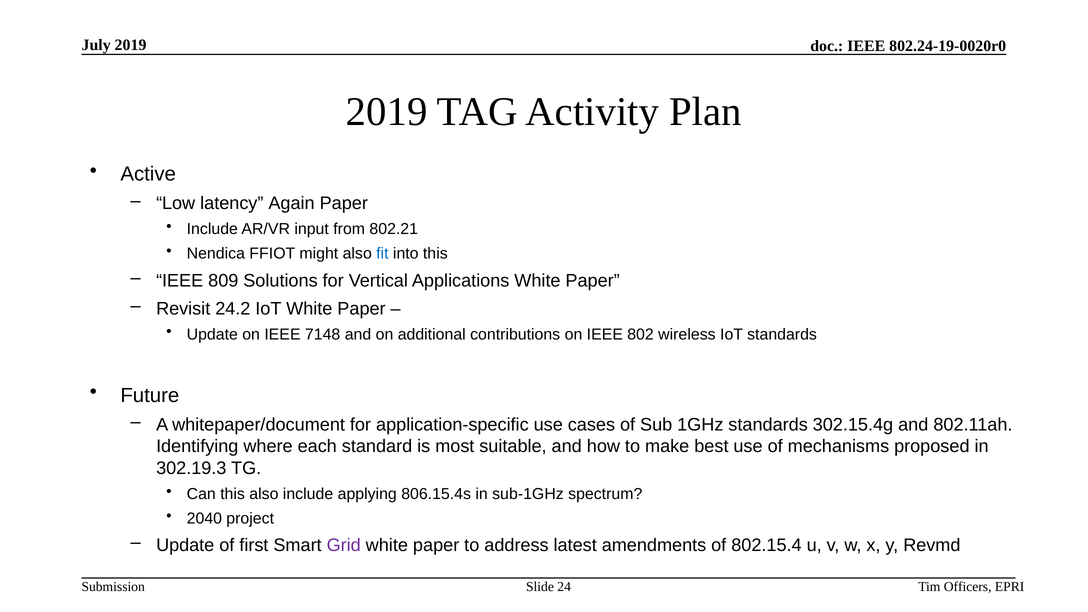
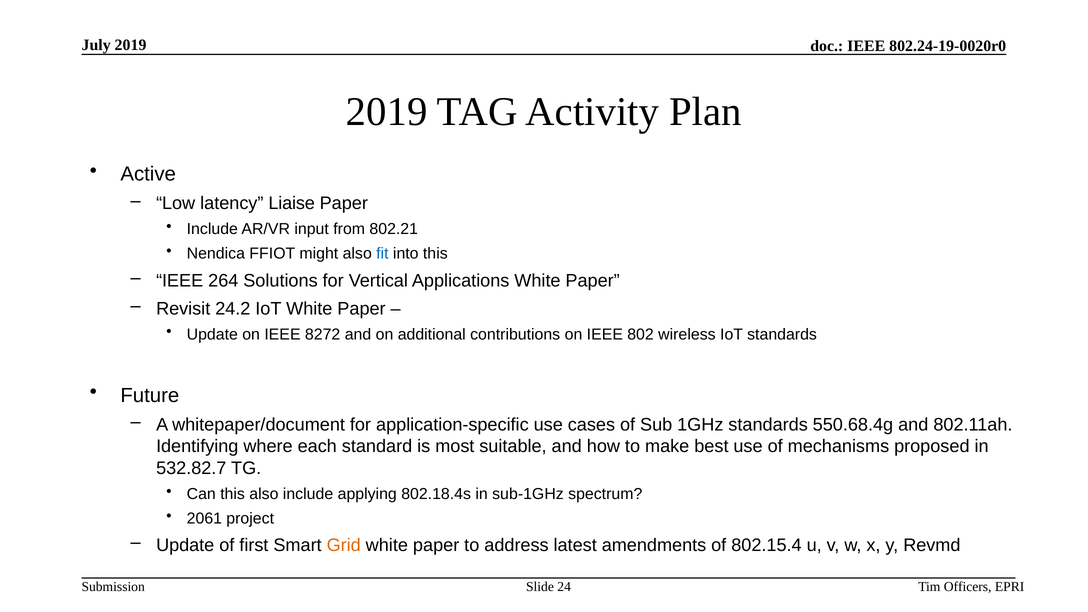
Again: Again -> Liaise
809: 809 -> 264
7148: 7148 -> 8272
302.15.4g: 302.15.4g -> 550.68.4g
302.19.3: 302.19.3 -> 532.82.7
806.15.4s: 806.15.4s -> 802.18.4s
2040: 2040 -> 2061
Grid colour: purple -> orange
